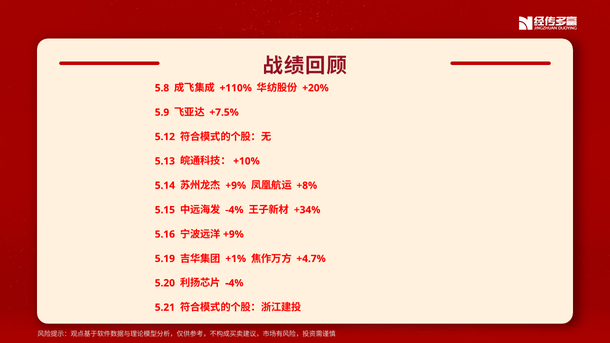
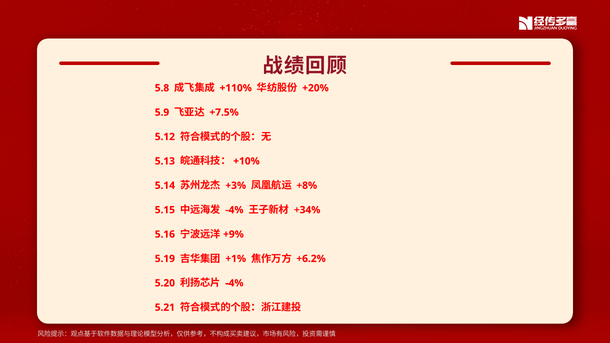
+9% at (236, 186): +9% -> +3%
+4.7%: +4.7% -> +6.2%
